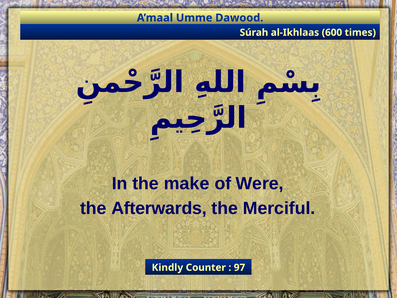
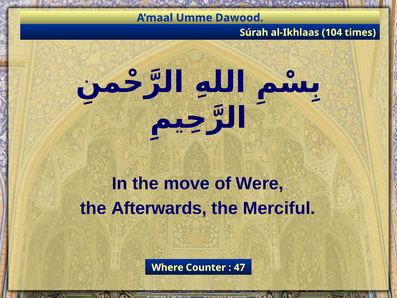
600: 600 -> 104
make: make -> move
Kindly: Kindly -> Where
97: 97 -> 47
